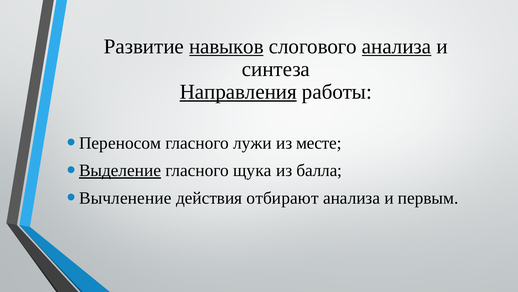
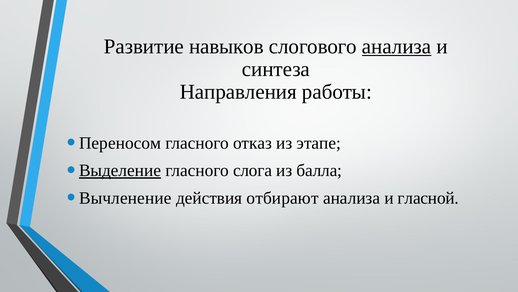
навыков underline: present -> none
Направления underline: present -> none
лужи: лужи -> отказ
месте: месте -> этапе
щука: щука -> слога
первым: первым -> гласной
